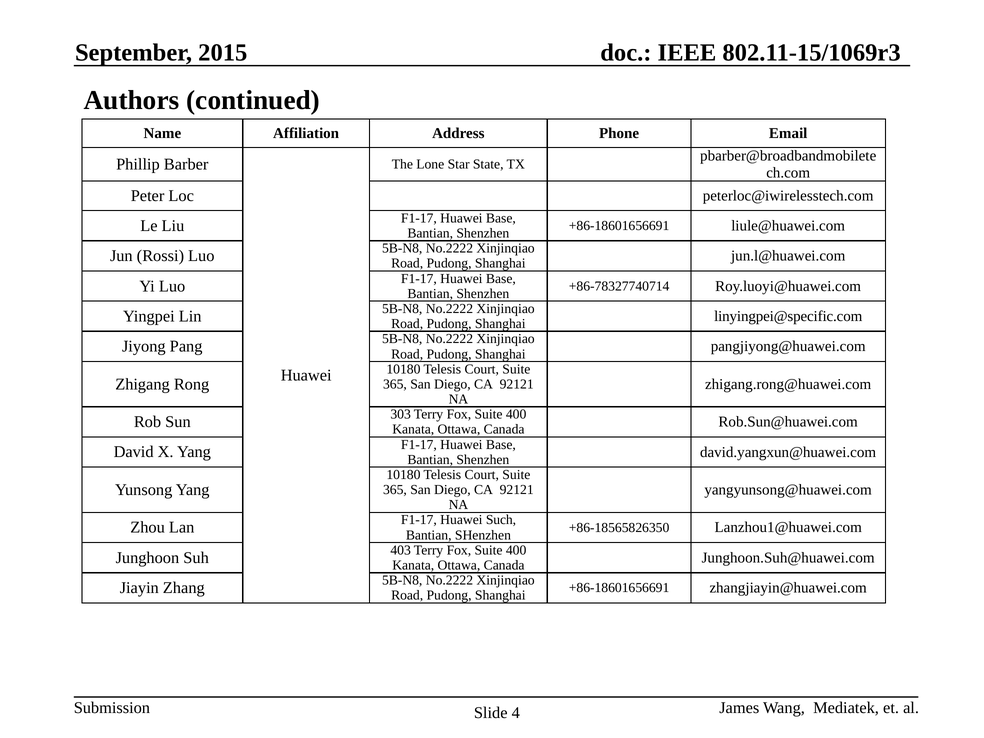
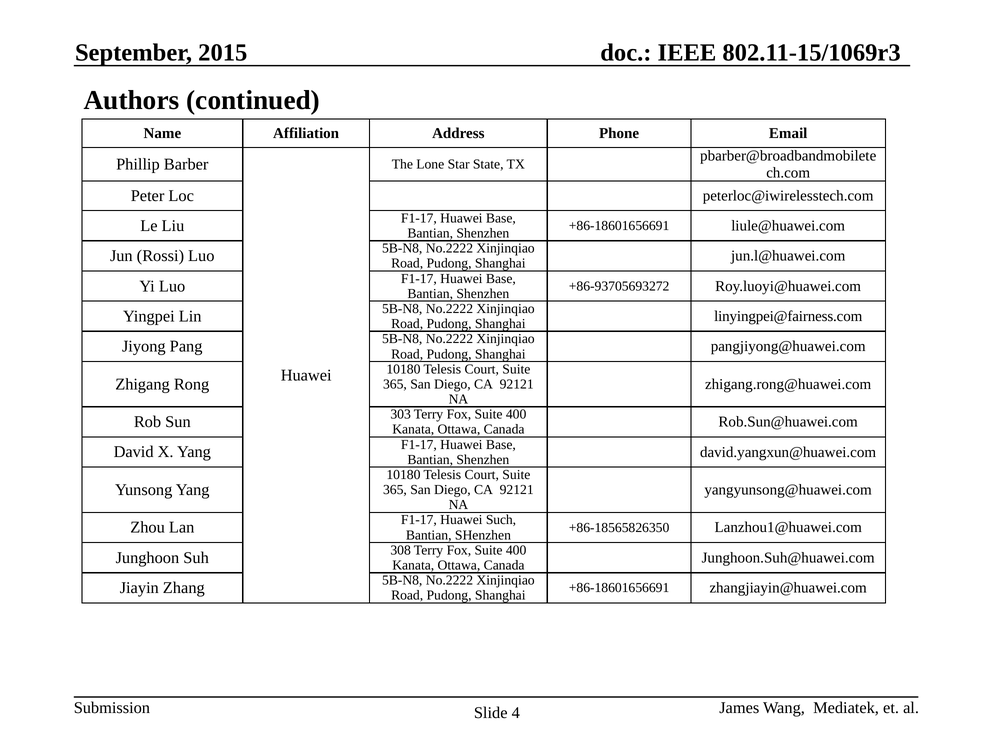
+86-78327740714: +86-78327740714 -> +86-93705693272
linyingpei@specific.com: linyingpei@specific.com -> linyingpei@fairness.com
403: 403 -> 308
